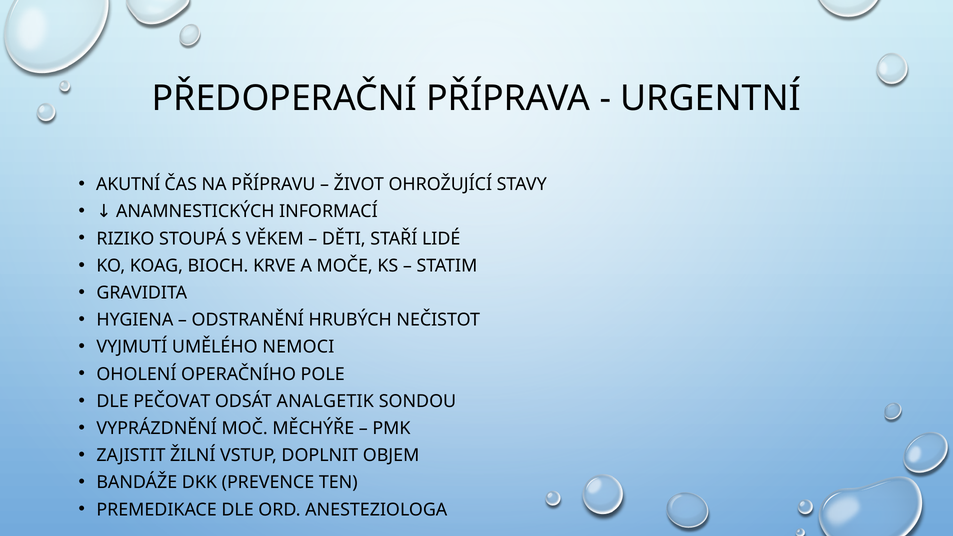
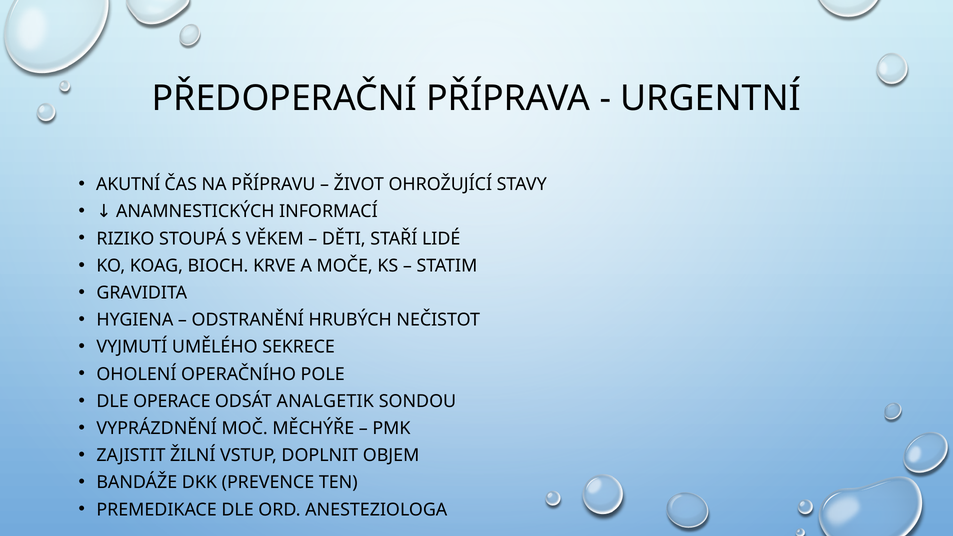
NEMOCI: NEMOCI -> SEKRECE
PEČOVAT: PEČOVAT -> OPERACE
